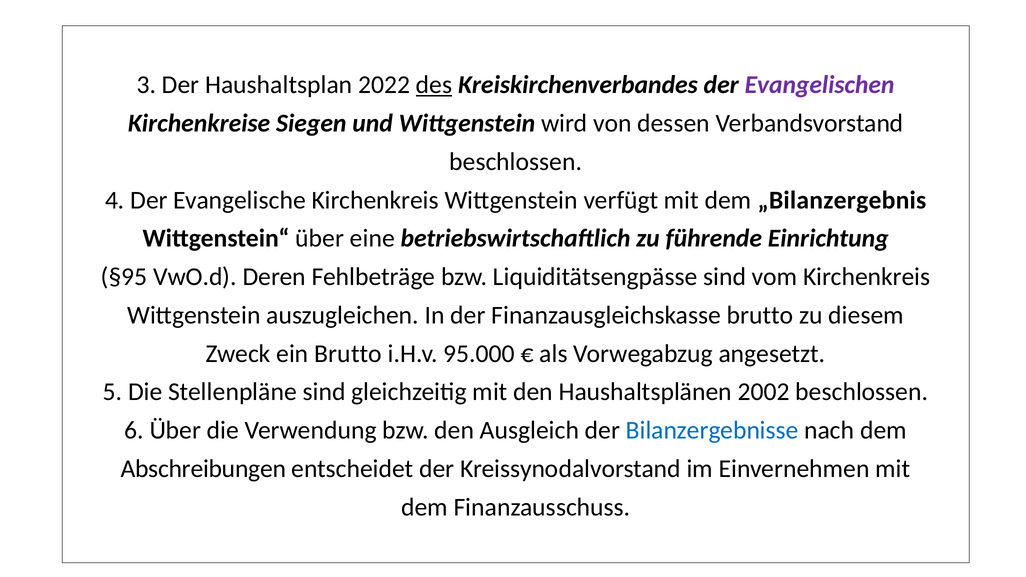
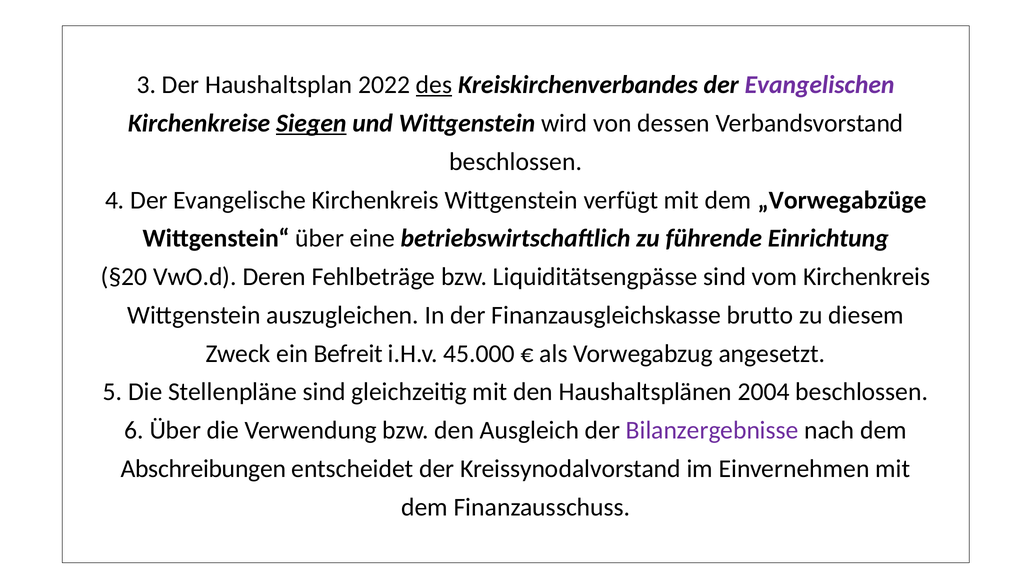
Siegen underline: none -> present
„Bilanzergebnis: „Bilanzergebnis -> „Vorwegabzüge
§95: §95 -> §20
ein Brutto: Brutto -> Befreit
95.000: 95.000 -> 45.000
2002: 2002 -> 2004
Bilanzergebnisse colour: blue -> purple
